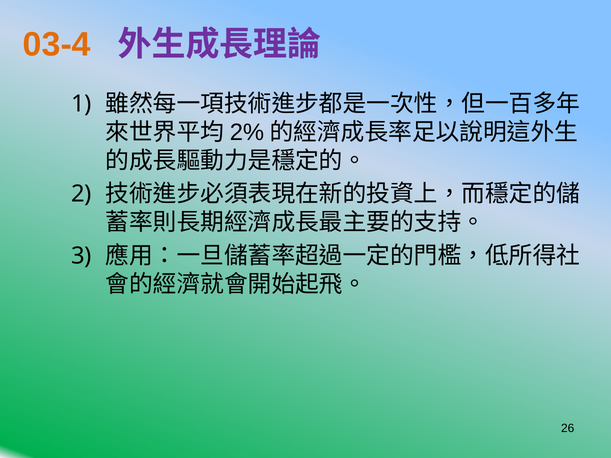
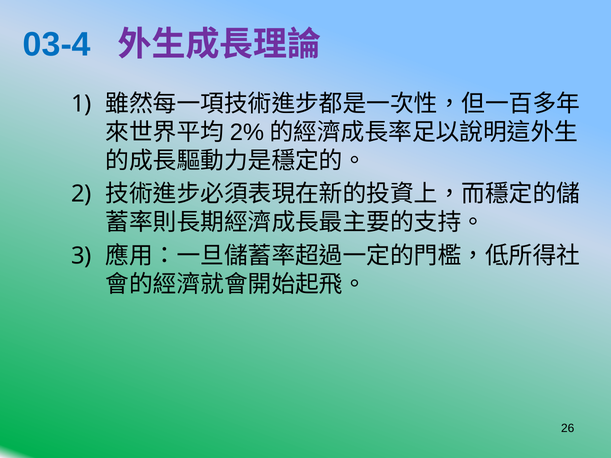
03-4 colour: orange -> blue
